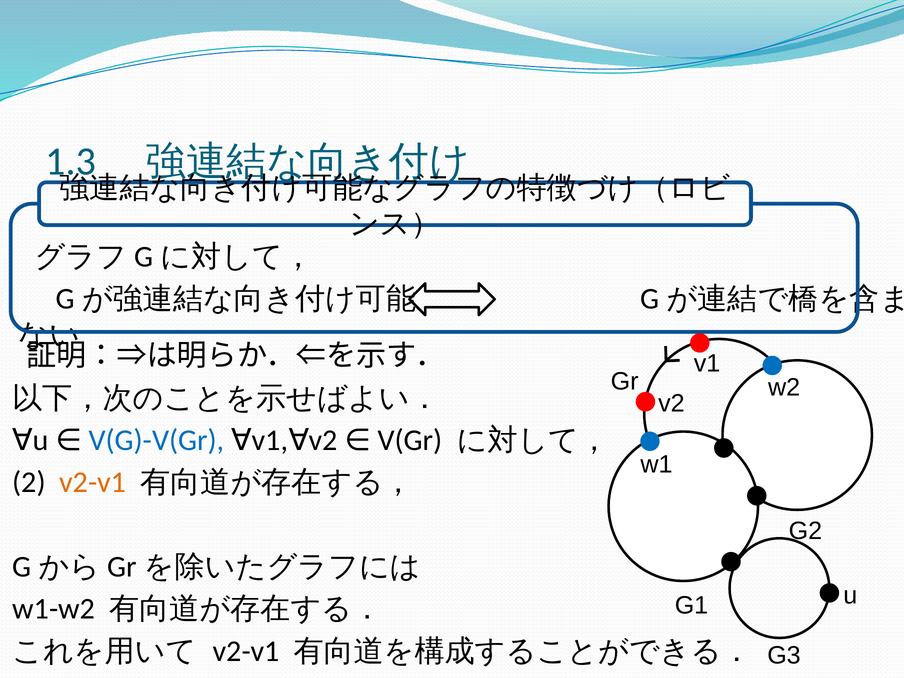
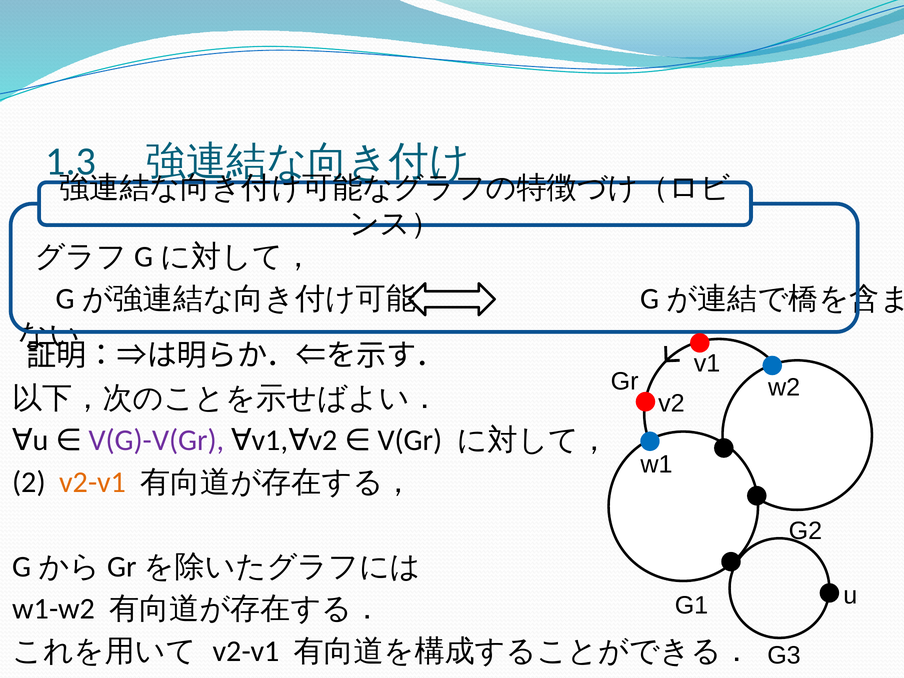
V(G)-V(Gr colour: blue -> purple
